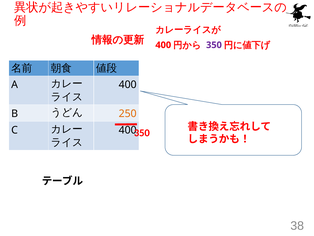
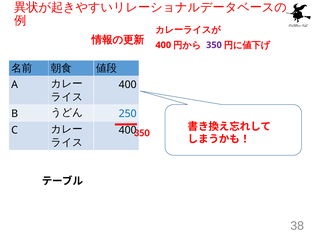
250 colour: orange -> blue
